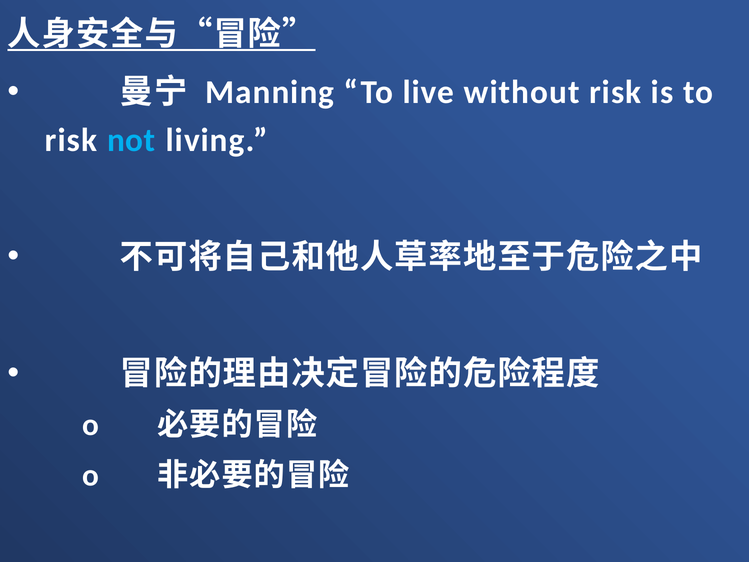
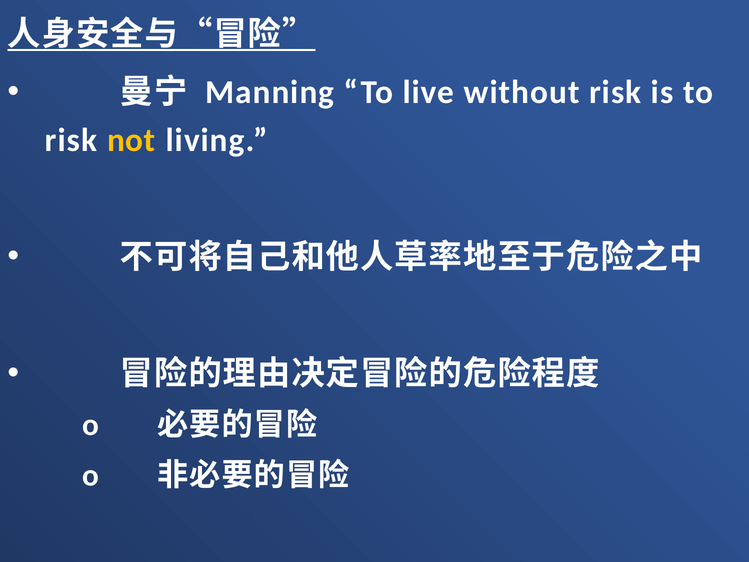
not colour: light blue -> yellow
